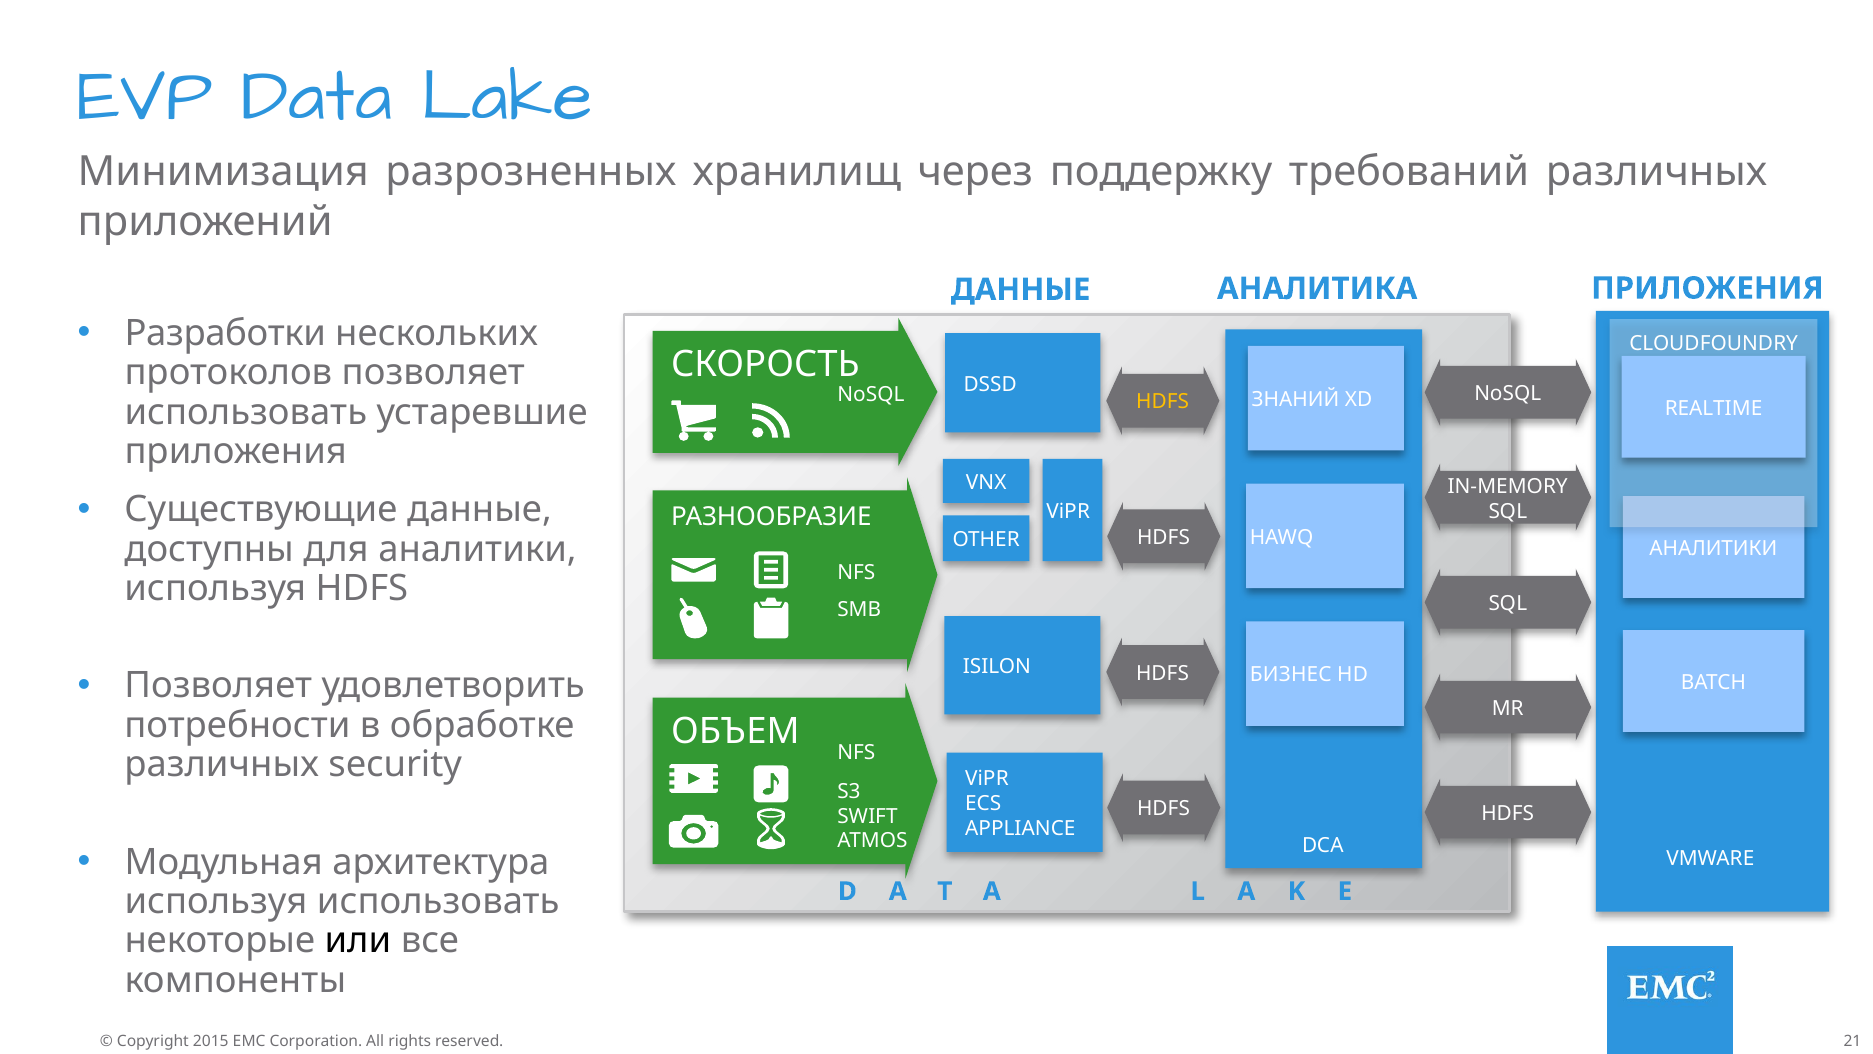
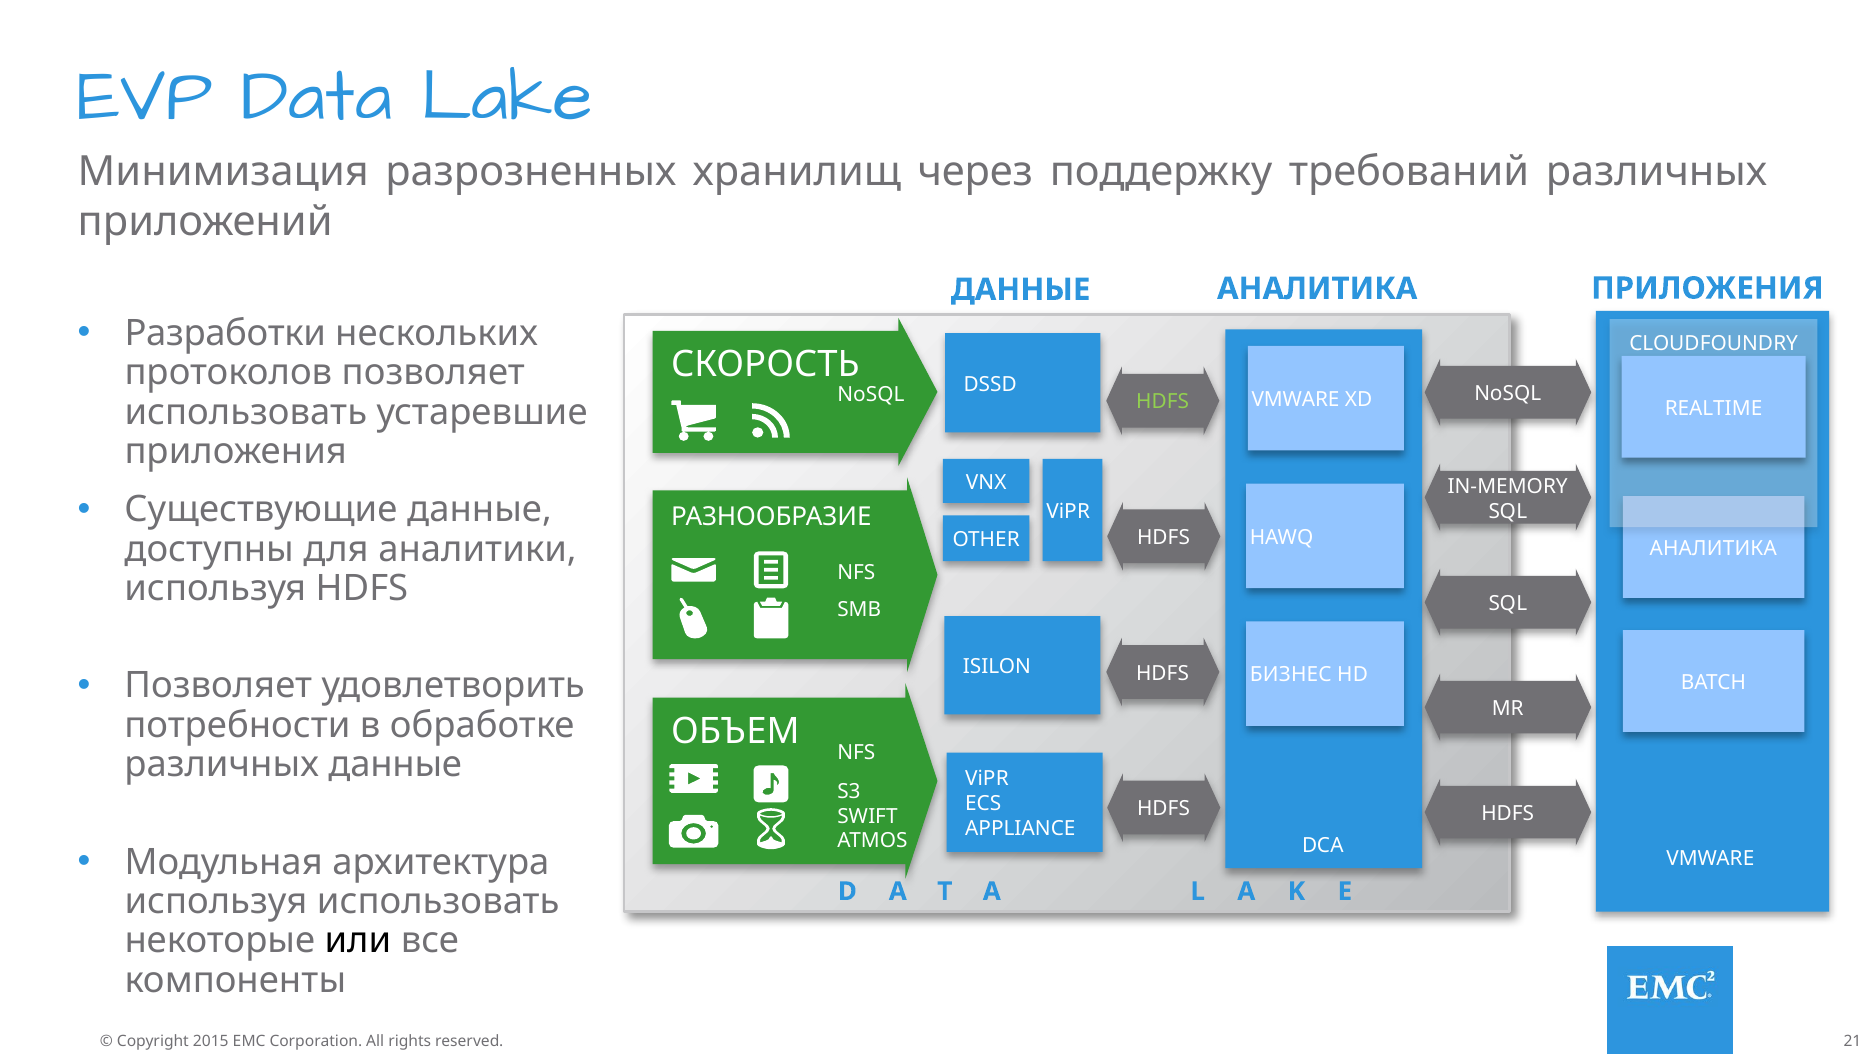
ЗНАНИЙ at (1295, 400): ЗНАНИЙ -> VMWARE
HDFS at (1163, 402) colour: yellow -> light green
АНАЛИТИКИ at (1713, 548): АНАЛИТИКИ -> АНАЛИТИКА
различных security: security -> данные
